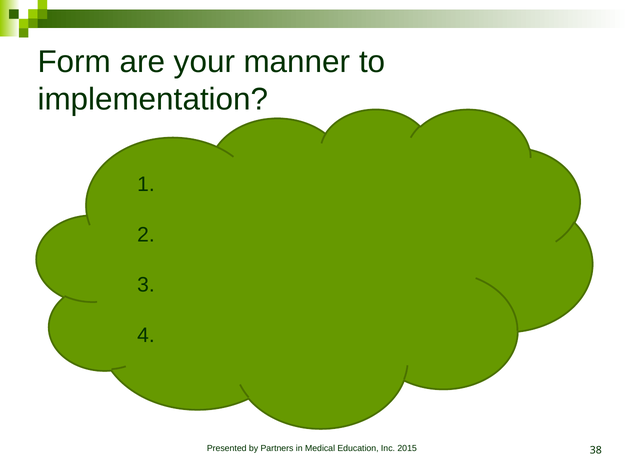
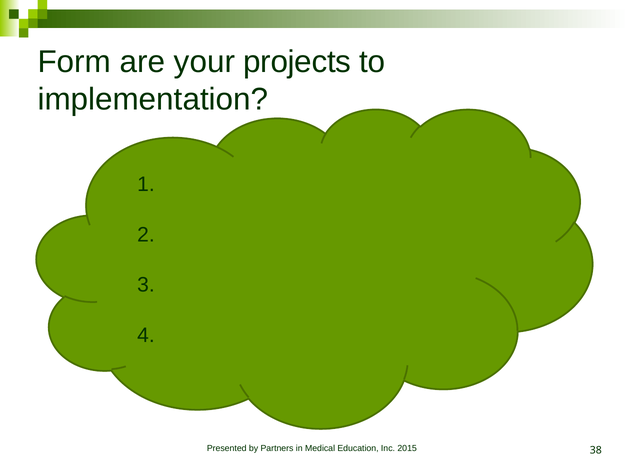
manner: manner -> projects
